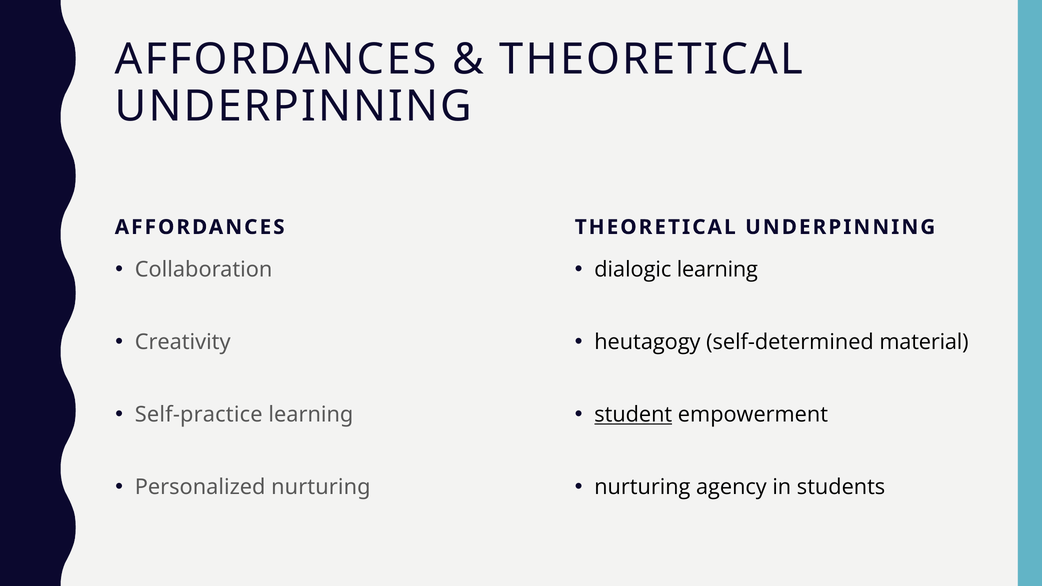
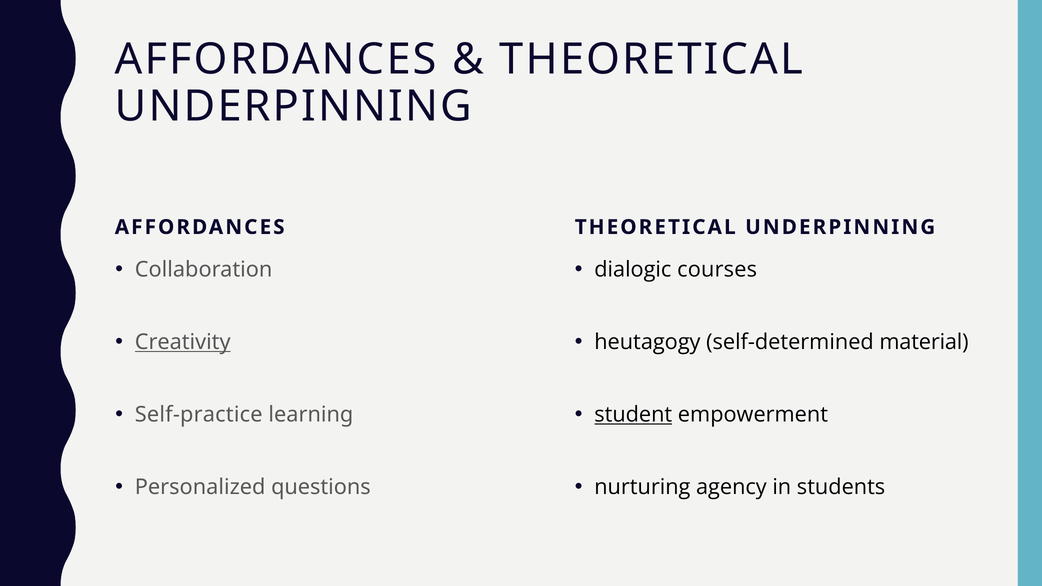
dialogic learning: learning -> courses
Creativity underline: none -> present
Personalized nurturing: nurturing -> questions
